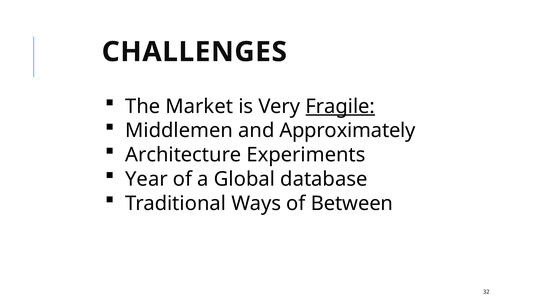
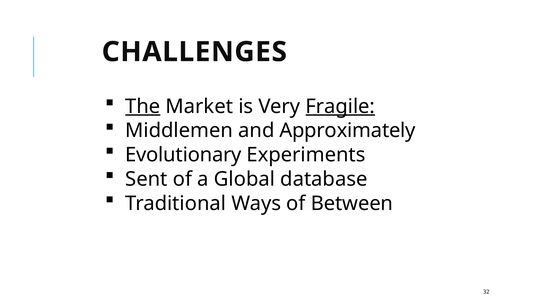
The underline: none -> present
Architecture: Architecture -> Evolutionary
Year: Year -> Sent
